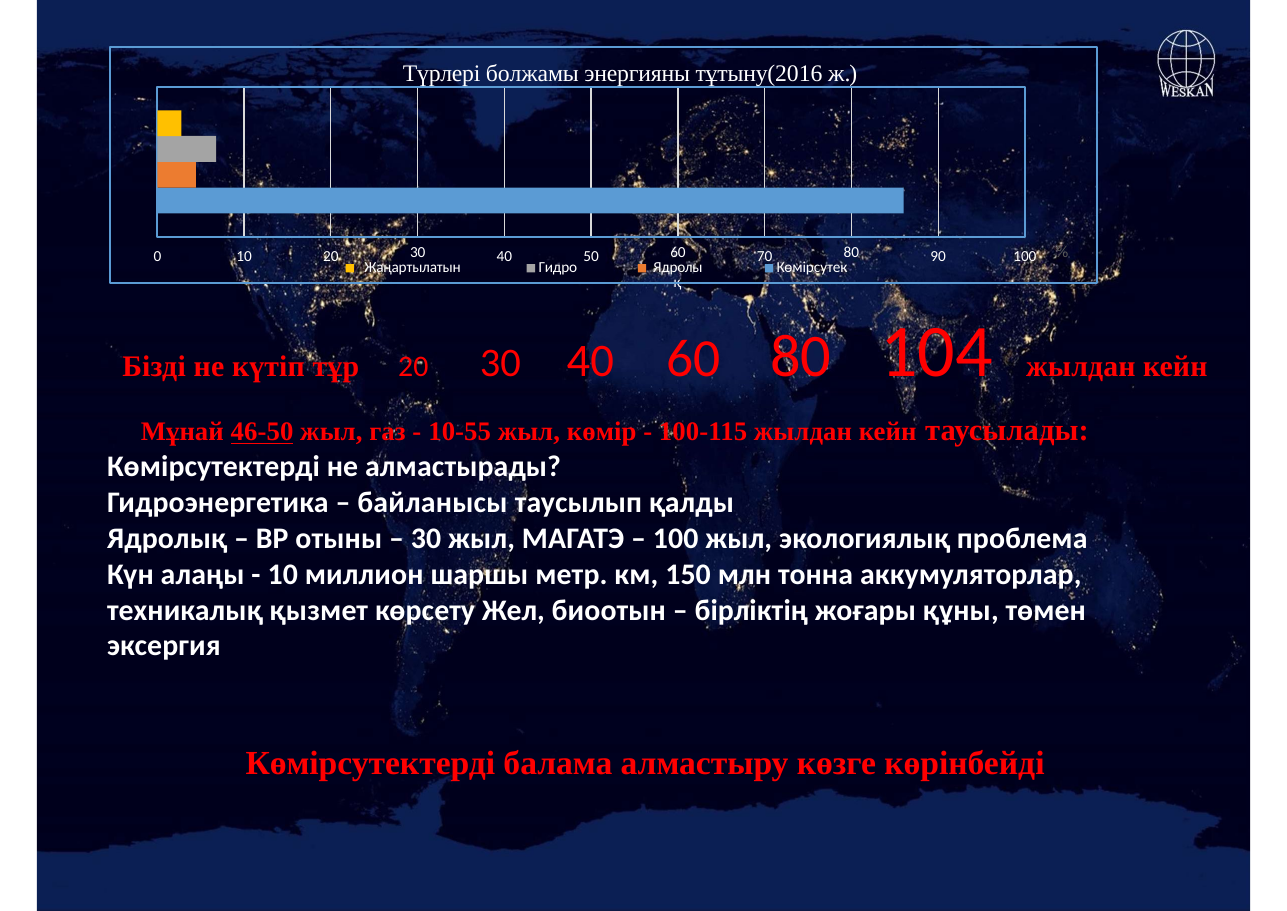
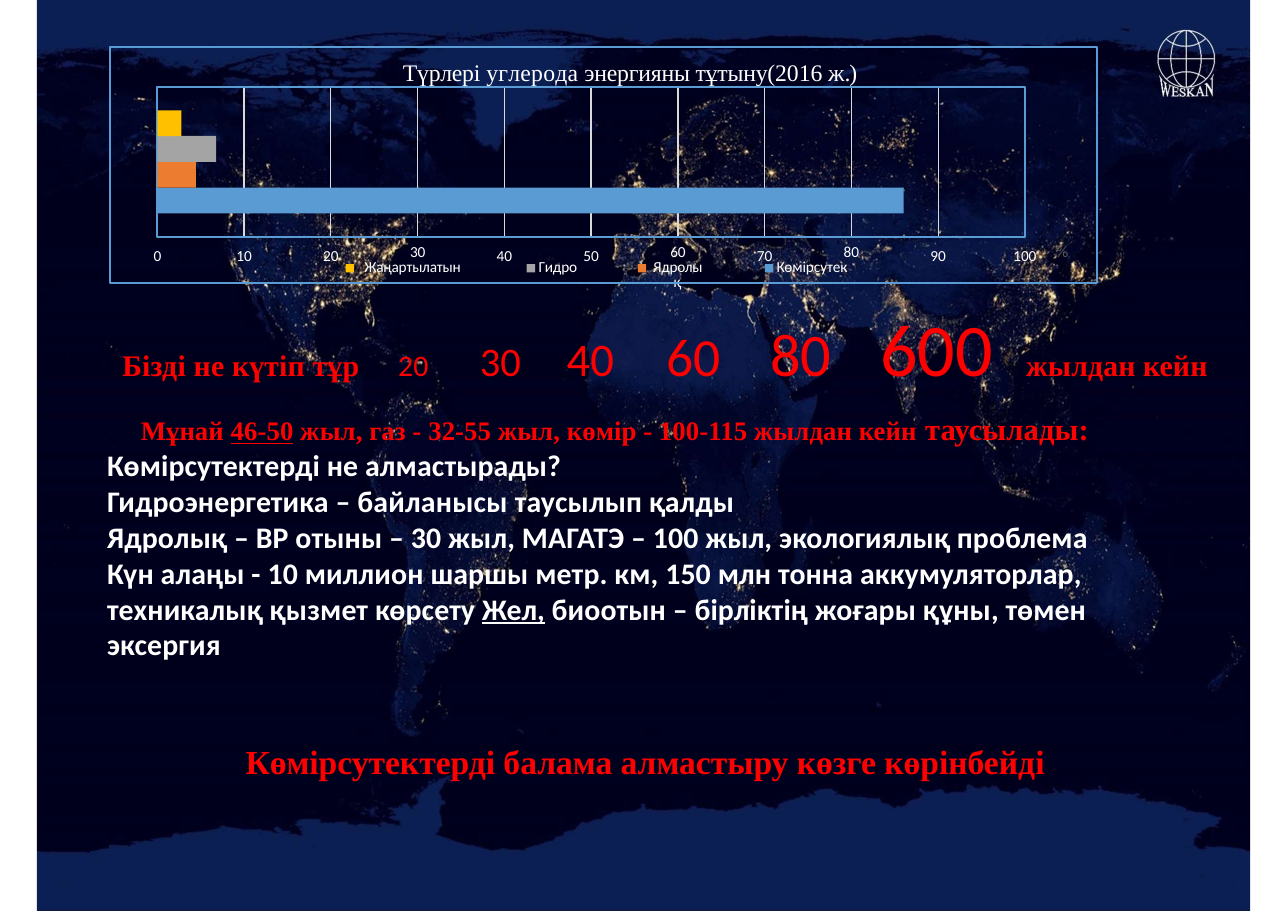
болжамы: болжамы -> углерода
104: 104 -> 600
10-55: 10-55 -> 32-55
Жел underline: none -> present
